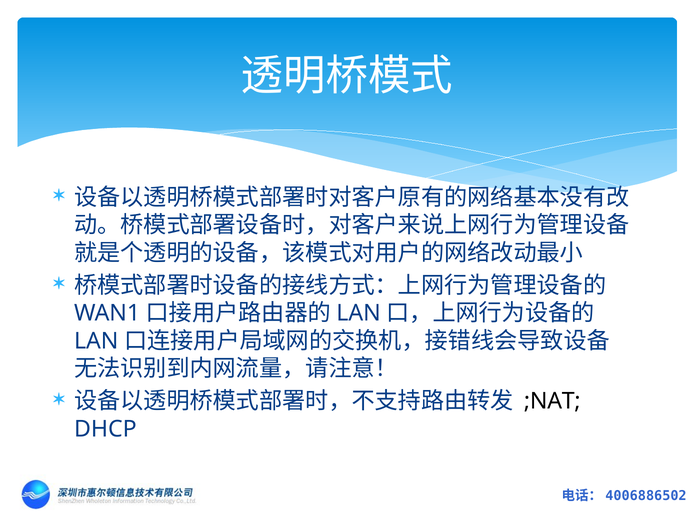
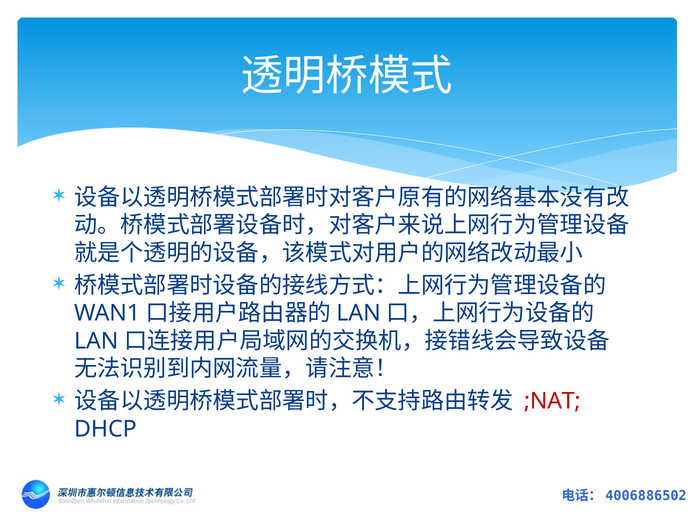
;NAT colour: black -> red
